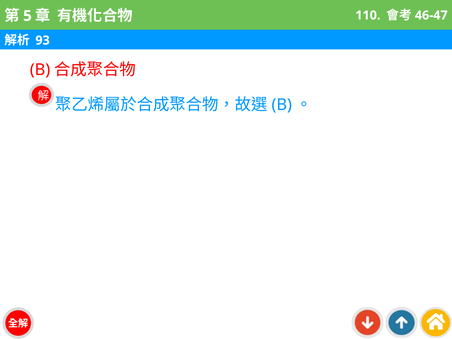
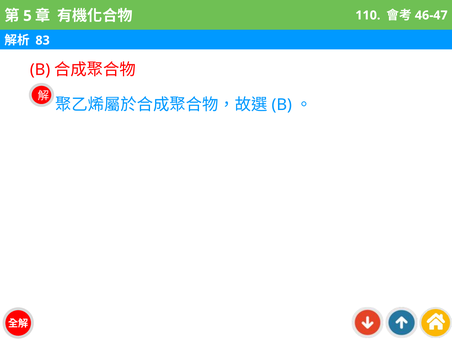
93: 93 -> 83
